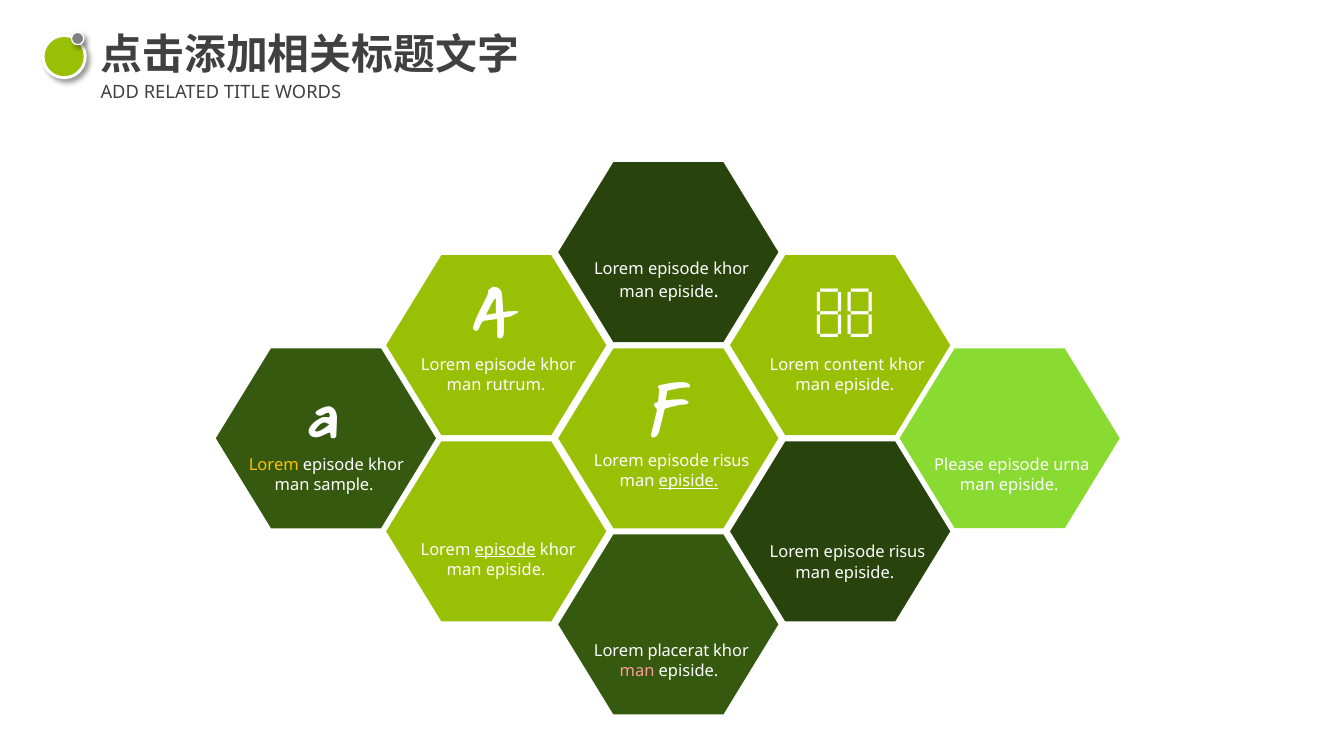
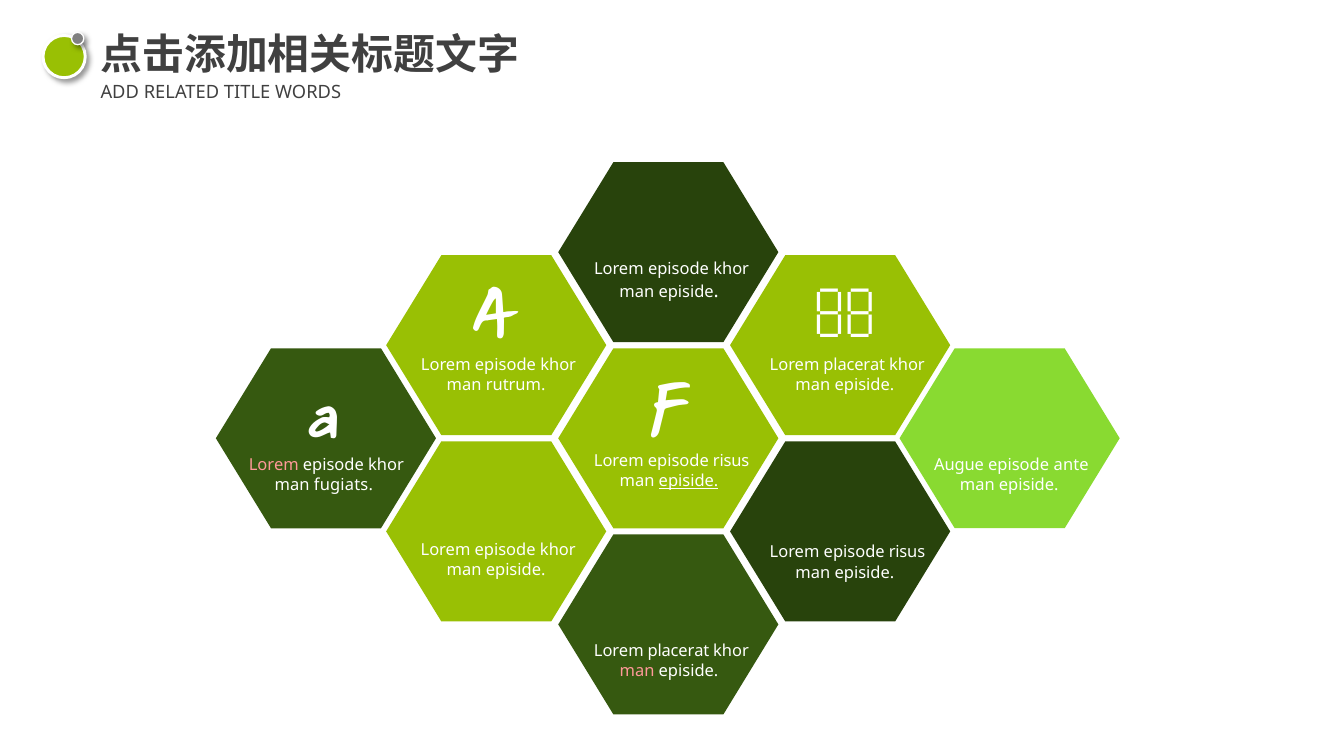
content at (854, 365): content -> placerat
Lorem at (274, 465) colour: yellow -> pink
Please: Please -> Augue
urna: urna -> ante
sample: sample -> fugiats
episode at (505, 550) underline: present -> none
